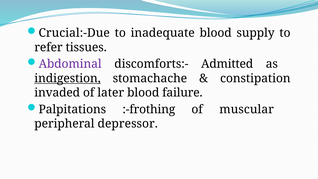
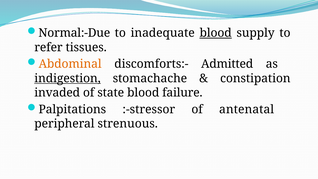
Crucial:-Due: Crucial:-Due -> Normal:-Due
blood at (216, 33) underline: none -> present
Abdominal colour: purple -> orange
later: later -> state
:-frothing: :-frothing -> :-stressor
muscular: muscular -> antenatal
depressor: depressor -> strenuous
